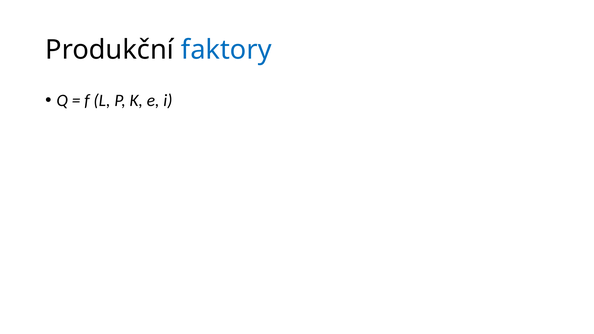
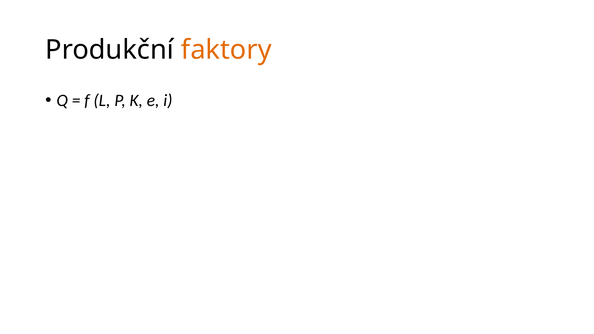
faktory colour: blue -> orange
